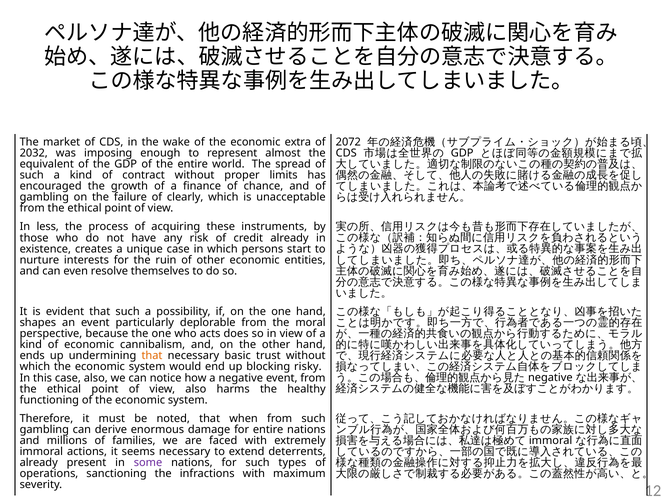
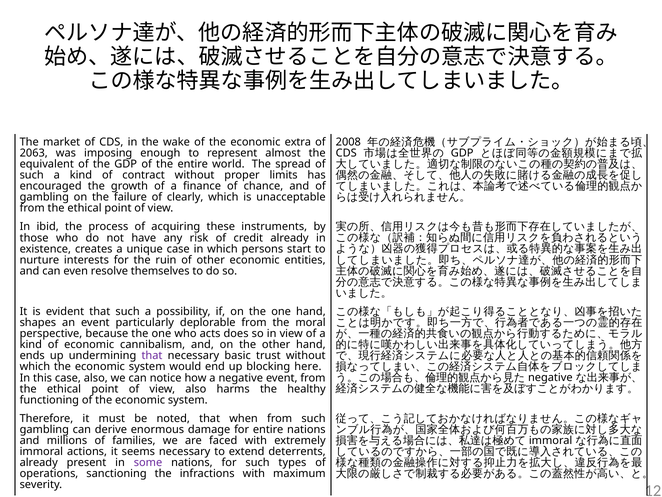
2072: 2072 -> 2008
2032: 2032 -> 2063
less: less -> ibid
that at (152, 355) colour: orange -> purple
risky: risky -> here
